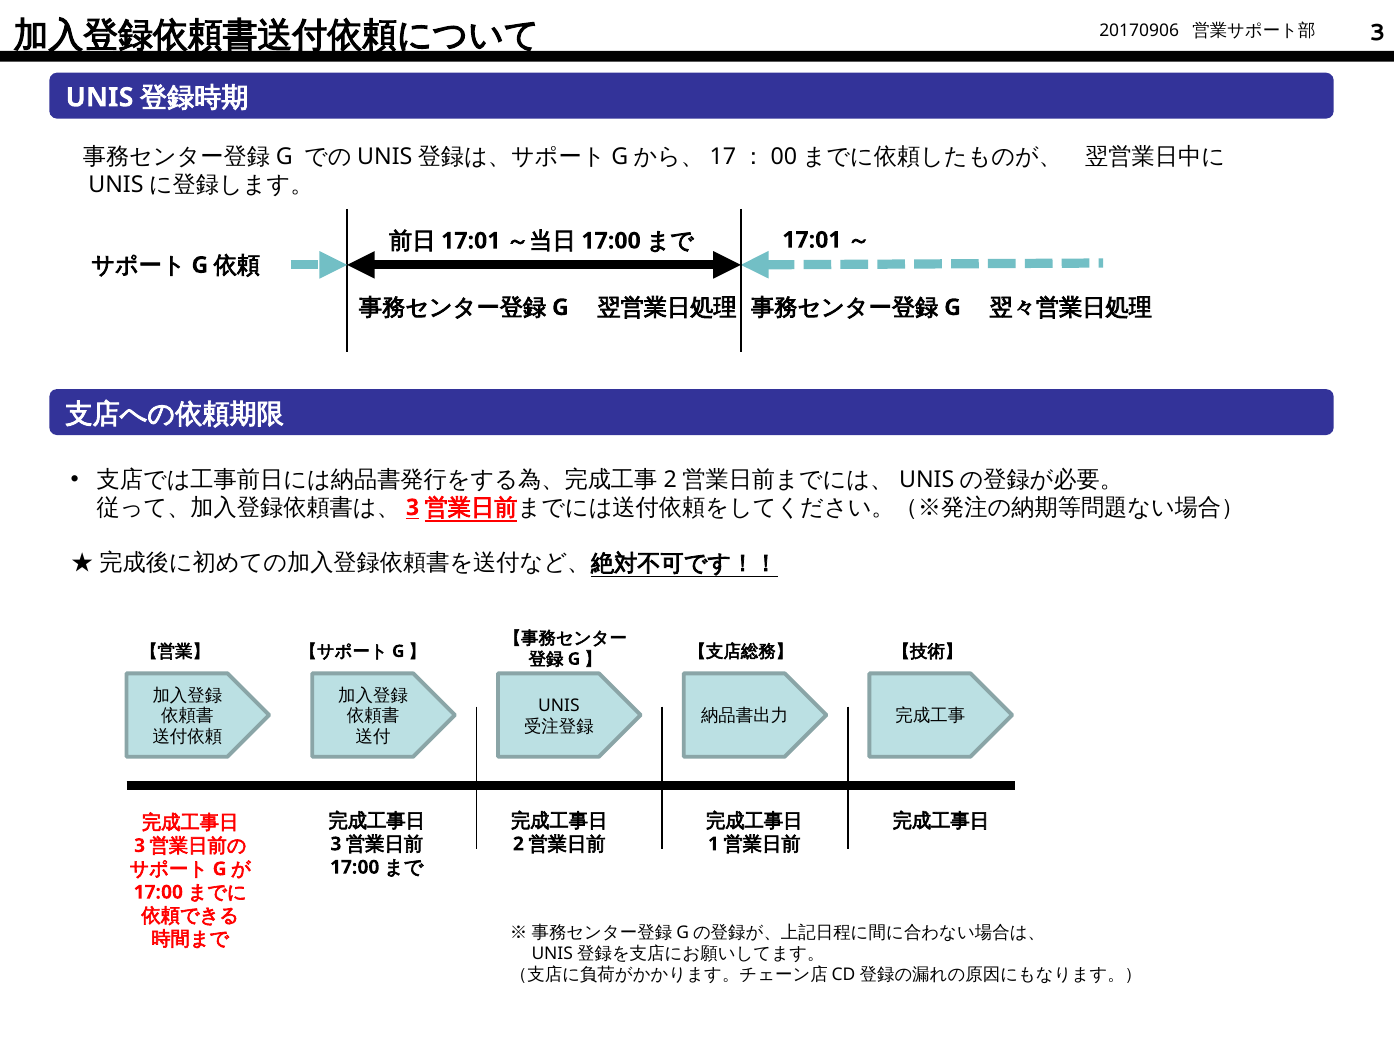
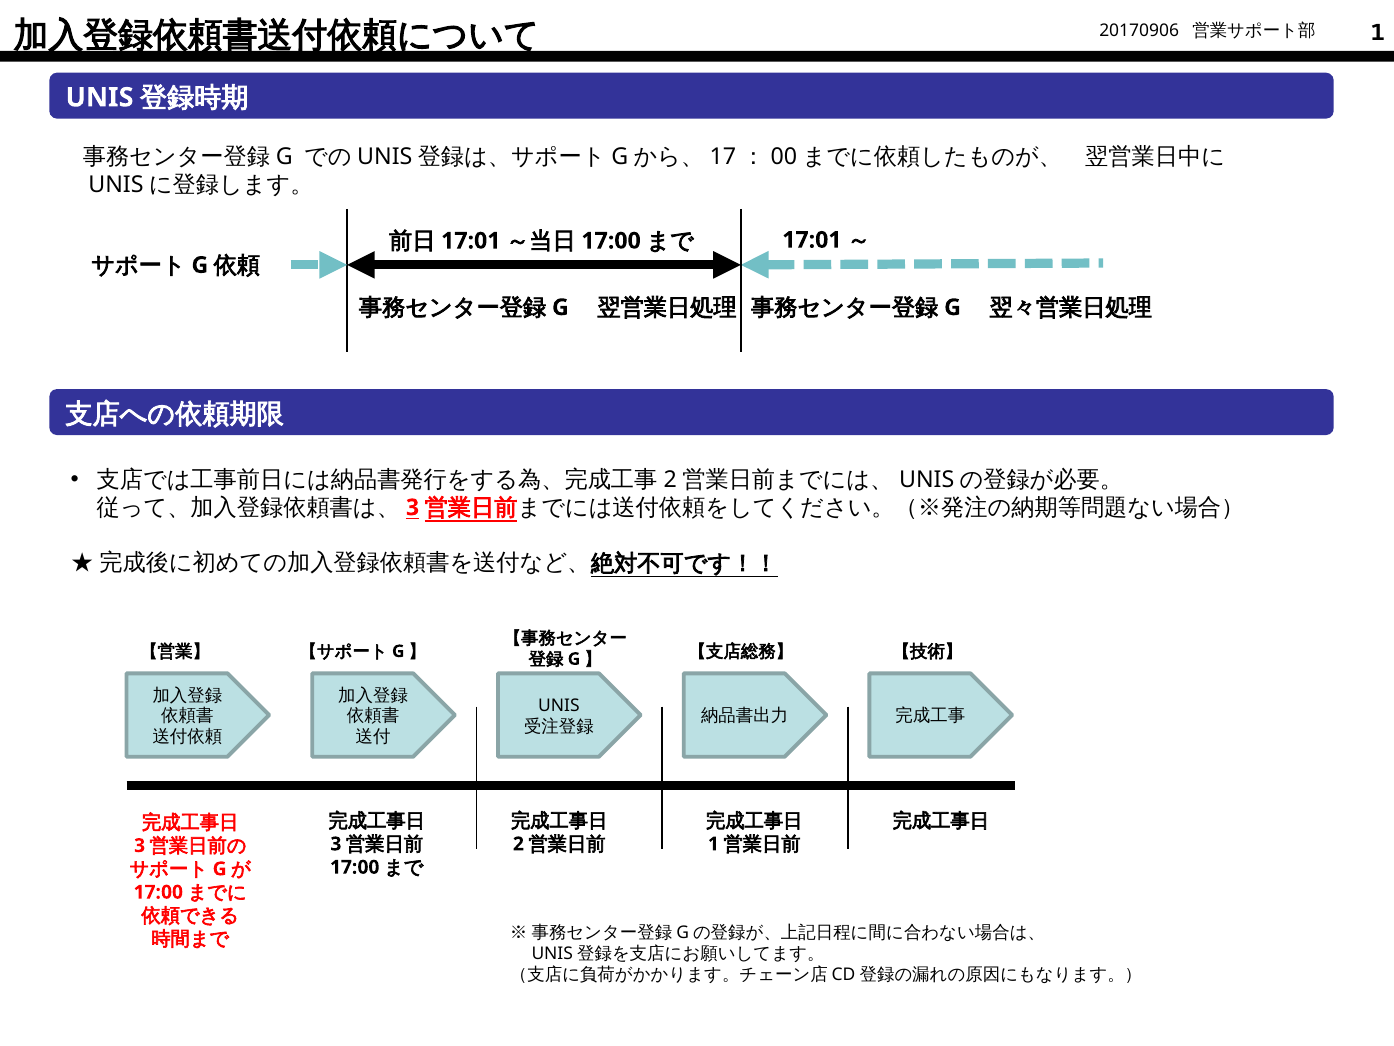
3 at (1377, 32): 3 -> 1
